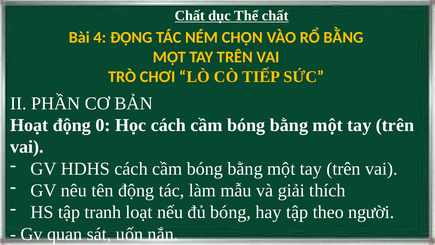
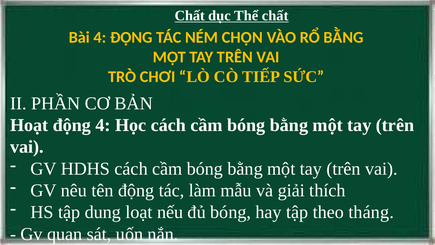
động 0: 0 -> 4
tranh: tranh -> dung
người: người -> tháng
